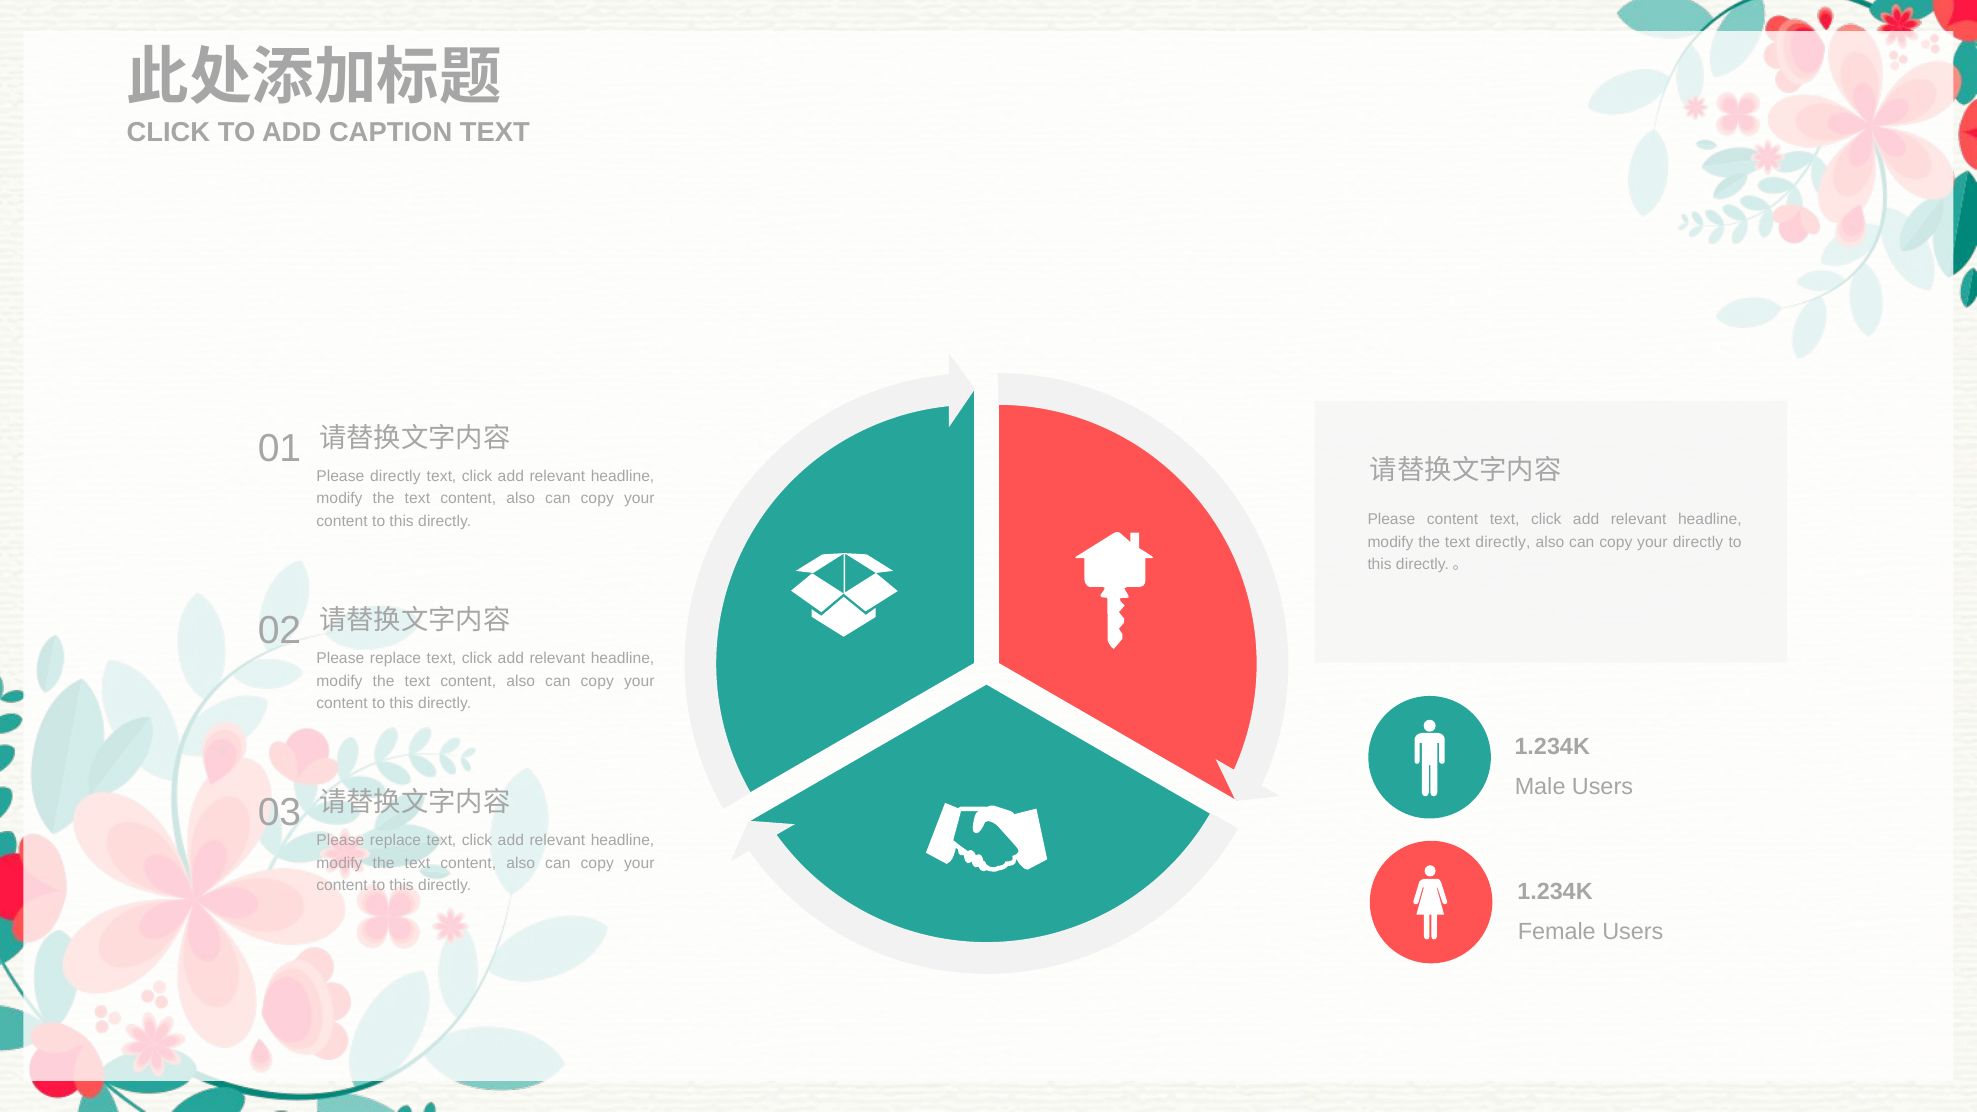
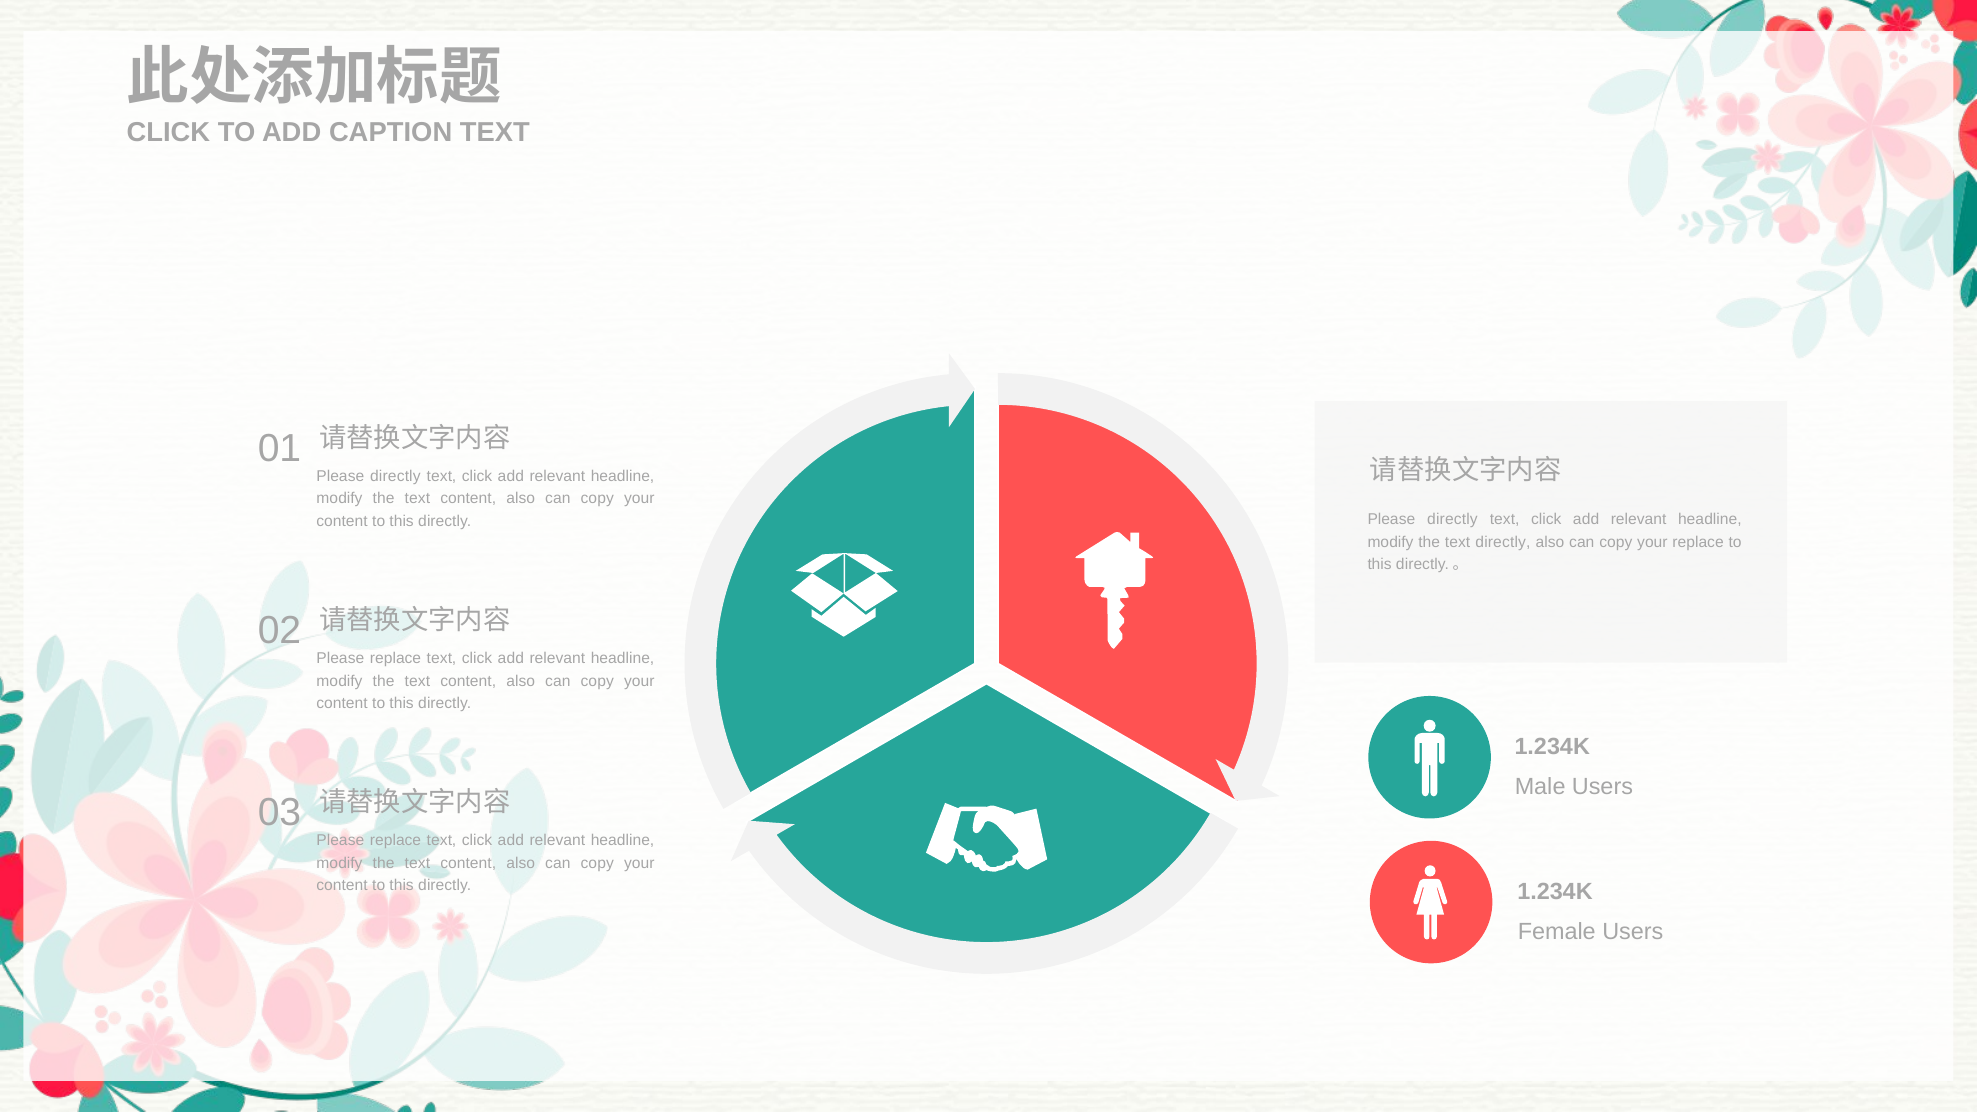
content at (1453, 520): content -> directly
your directly: directly -> replace
